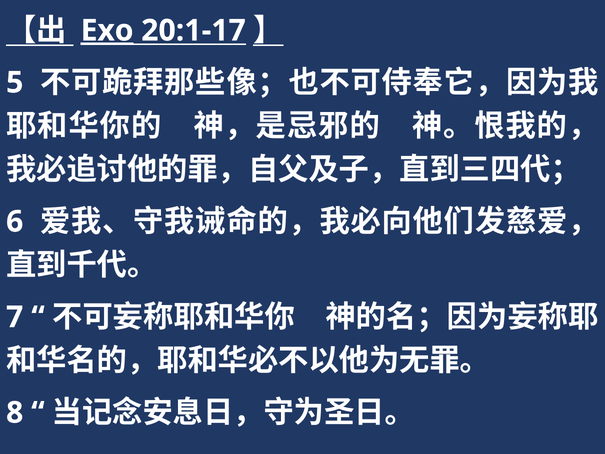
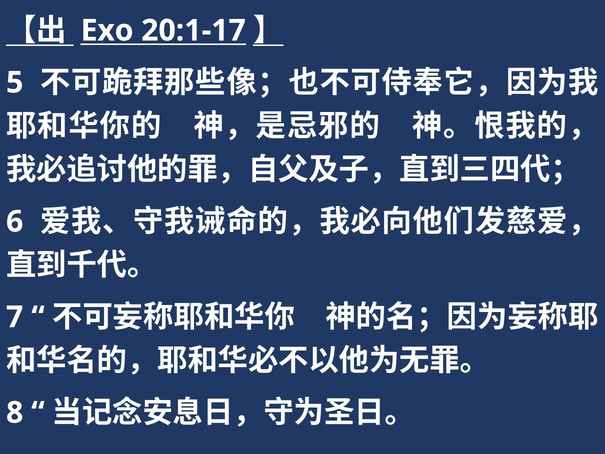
Exo underline: present -> none
